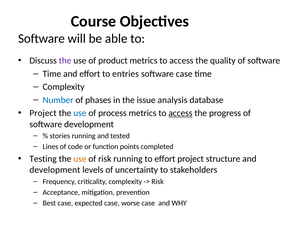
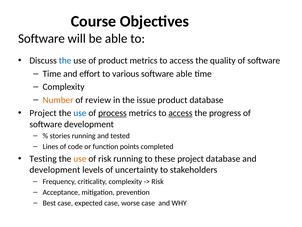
the at (65, 61) colour: purple -> blue
entries: entries -> various
software case: case -> able
Number colour: blue -> orange
phases: phases -> review
issue analysis: analysis -> product
process underline: none -> present
to effort: effort -> these
project structure: structure -> database
